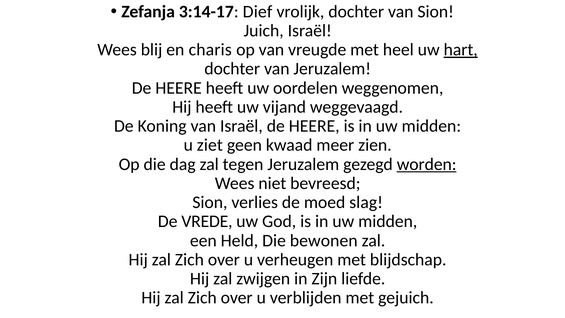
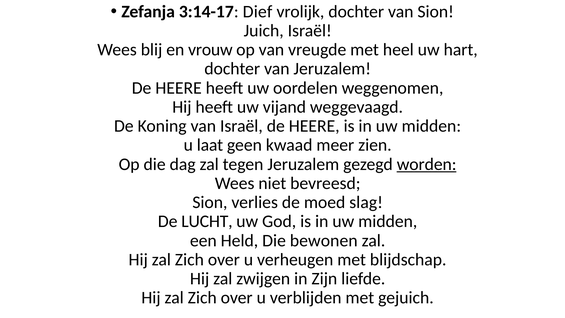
charis: charis -> vrouw
hart underline: present -> none
ziet: ziet -> laat
VREDE: VREDE -> LUCHT
